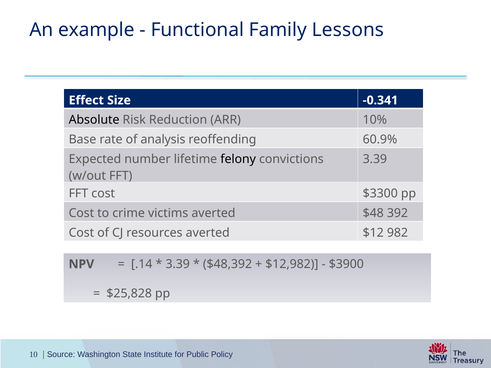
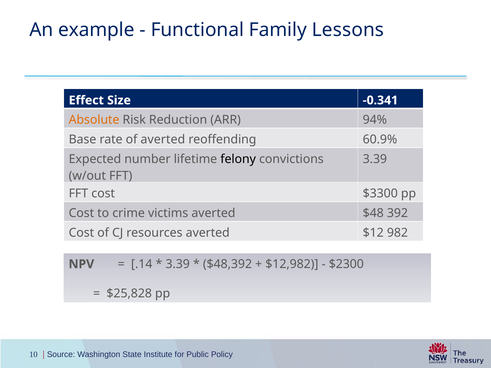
Absolute colour: black -> orange
10%: 10% -> 94%
of analysis: analysis -> averted
$3900: $3900 -> $2300
